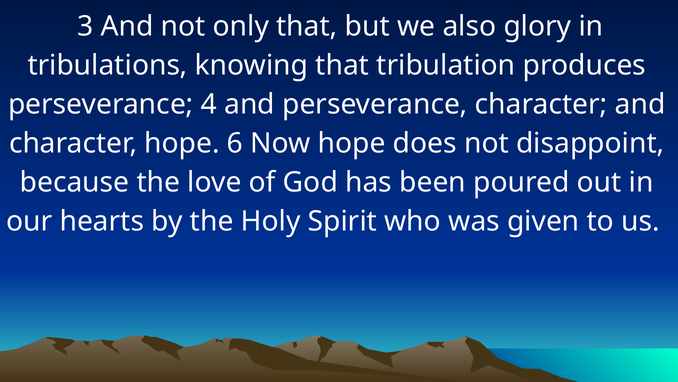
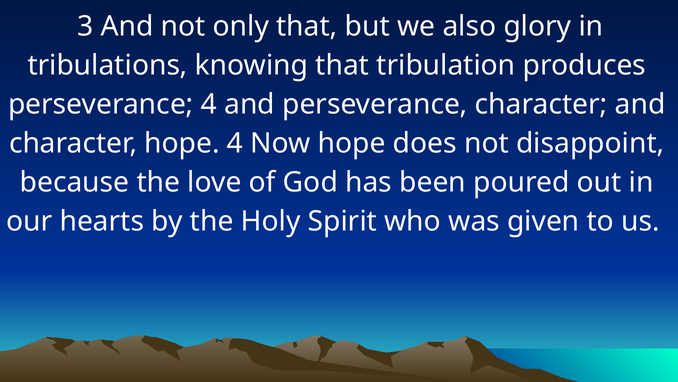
hope 6: 6 -> 4
